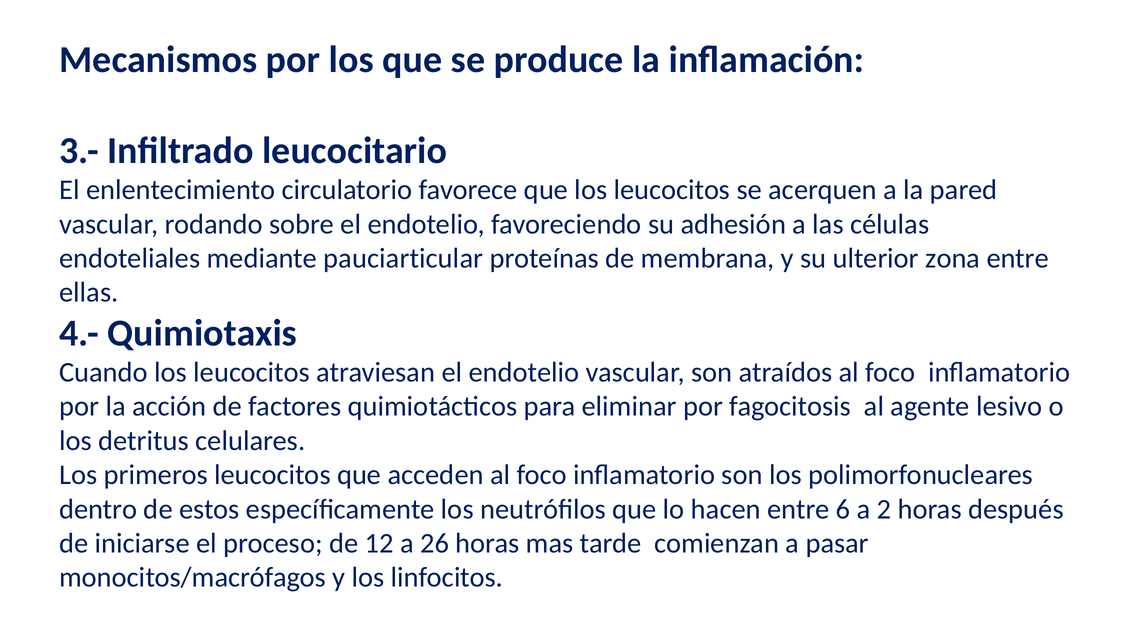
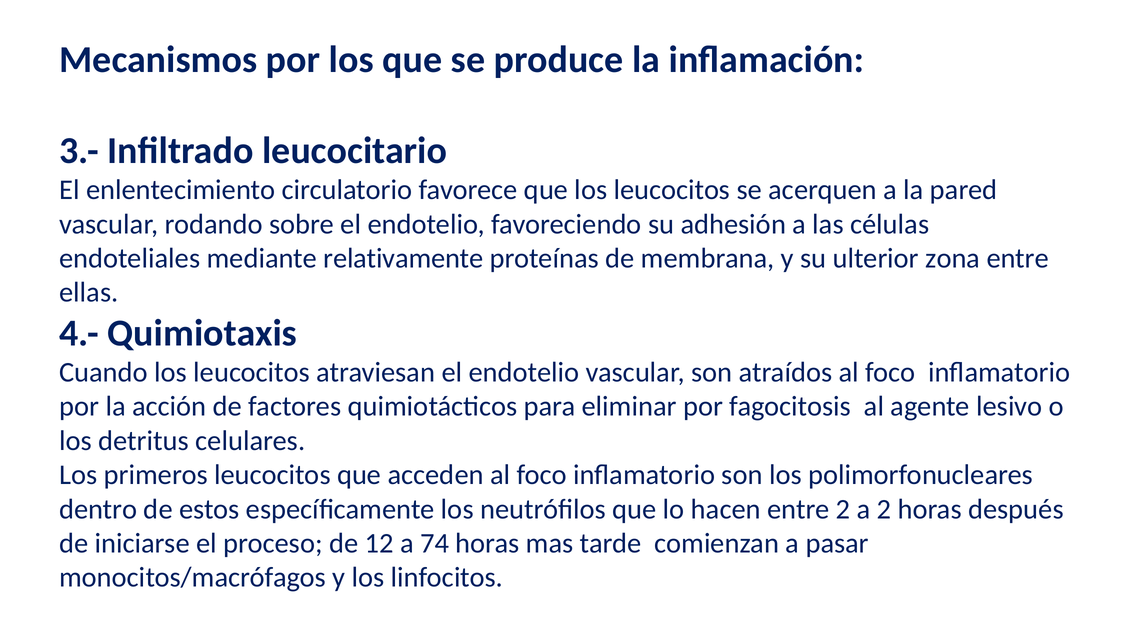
pauciarticular: pauciarticular -> relativamente
entre 6: 6 -> 2
26: 26 -> 74
